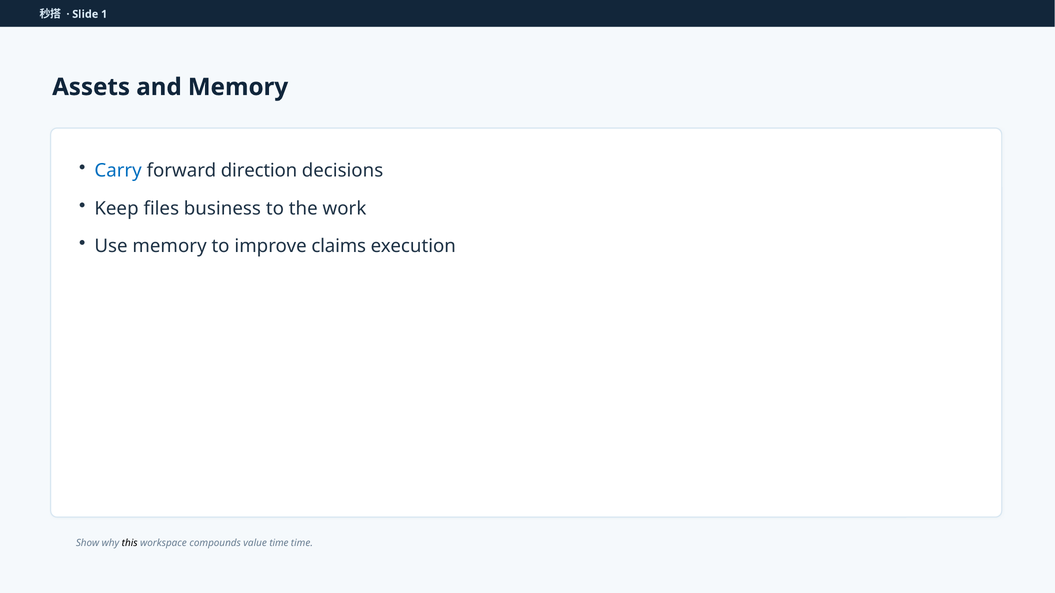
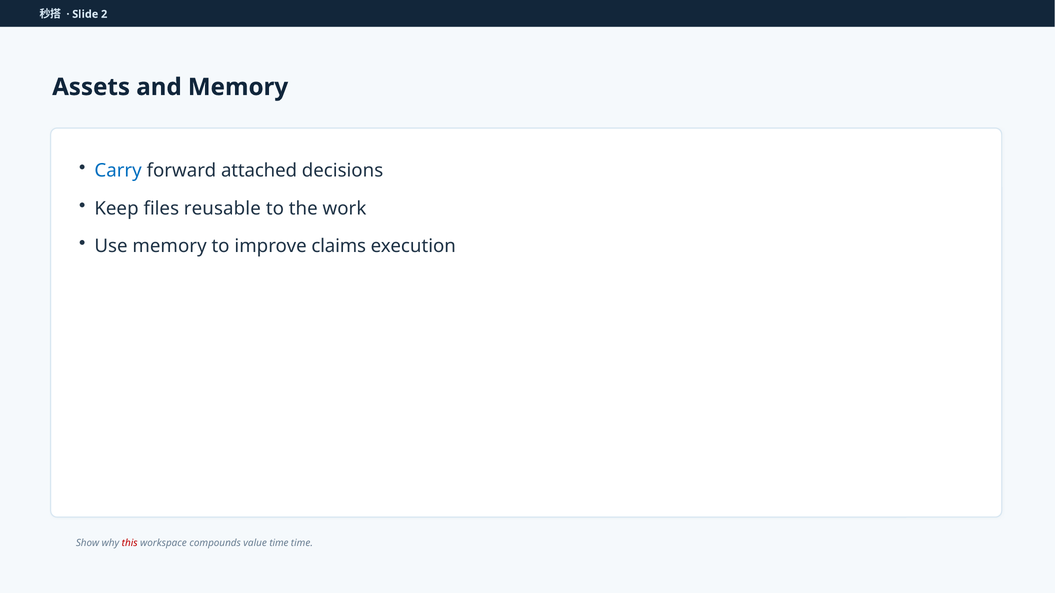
1: 1 -> 2
direction: direction -> attached
business: business -> reusable
this colour: black -> red
